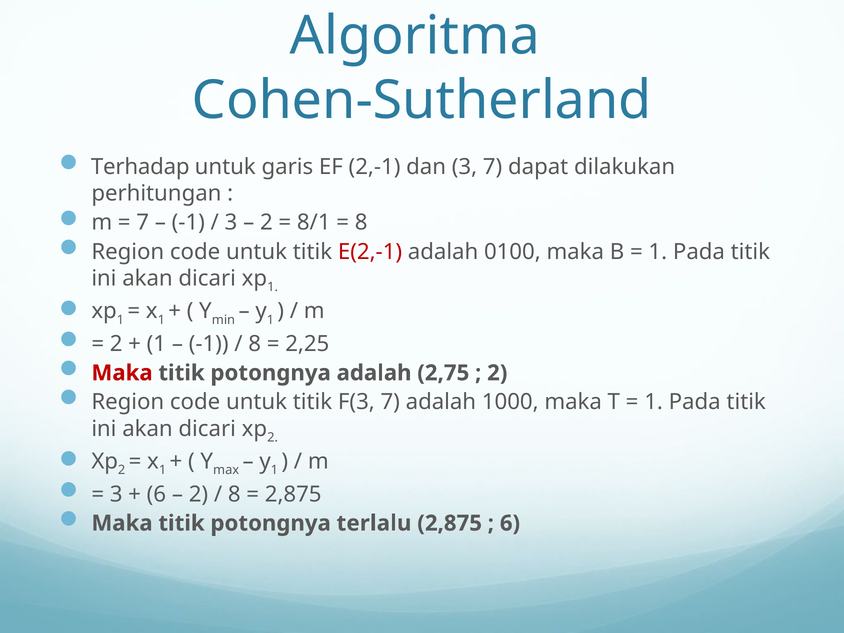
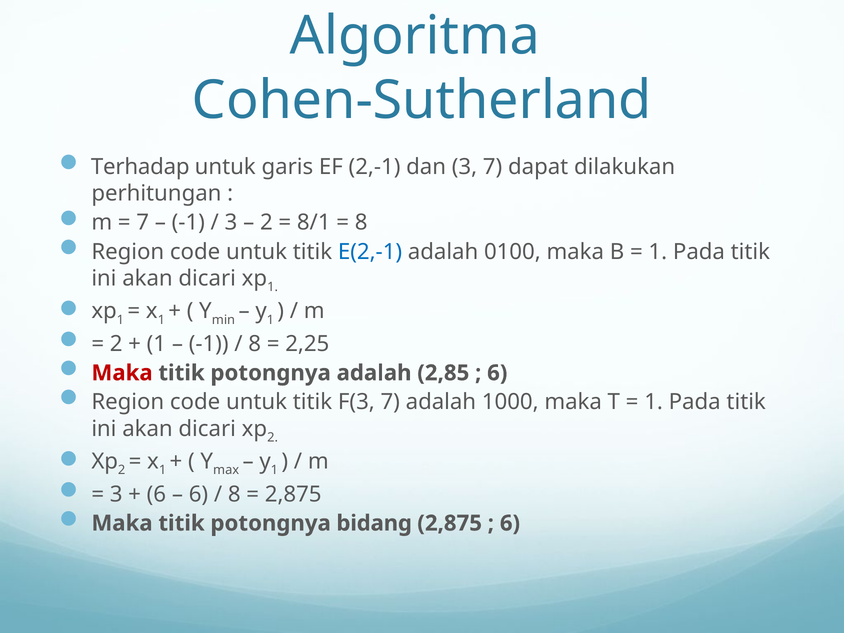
E(2,-1 colour: red -> blue
2,75: 2,75 -> 2,85
2 at (497, 373): 2 -> 6
2 at (198, 494): 2 -> 6
terlalu: terlalu -> bidang
